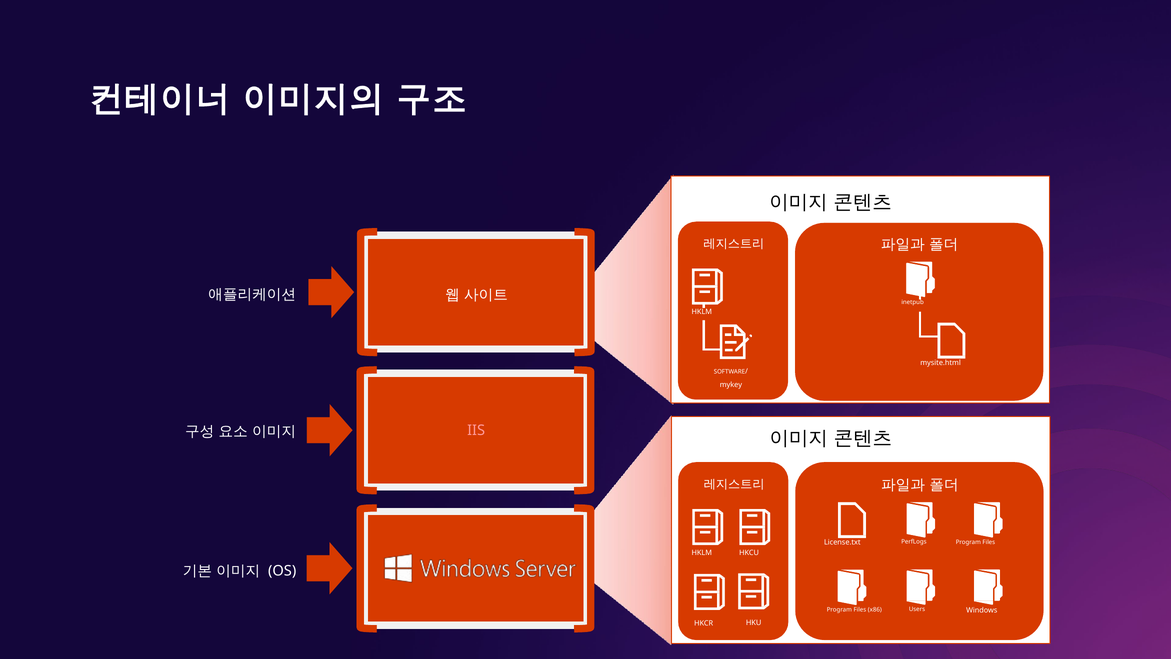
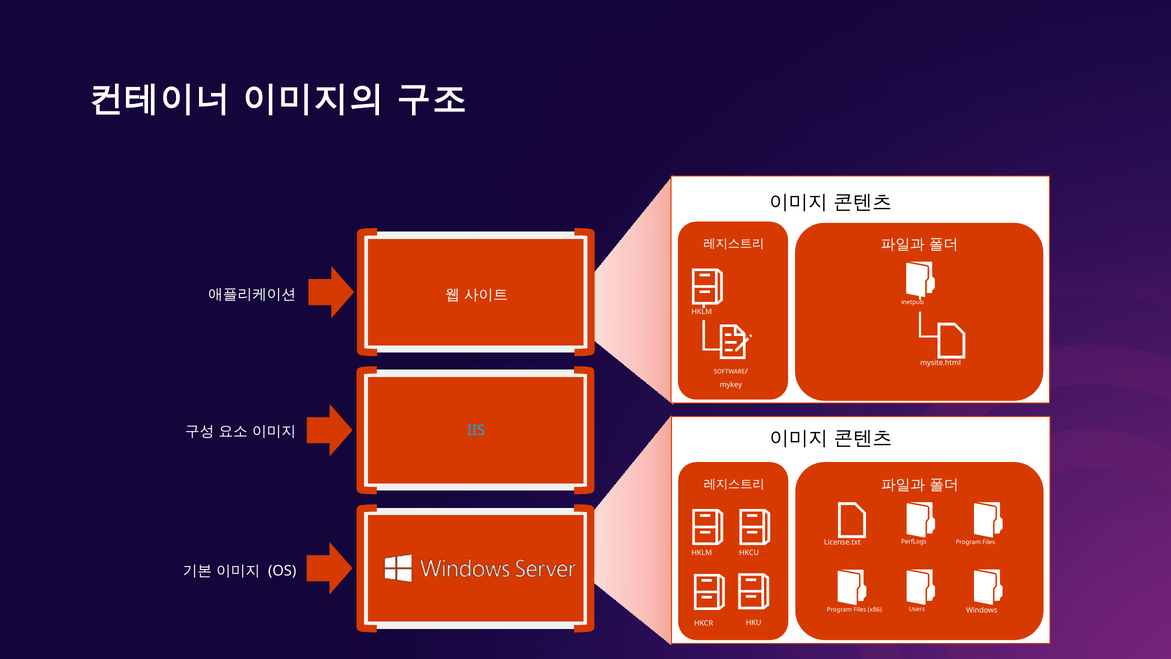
IIS colour: pink -> light blue
